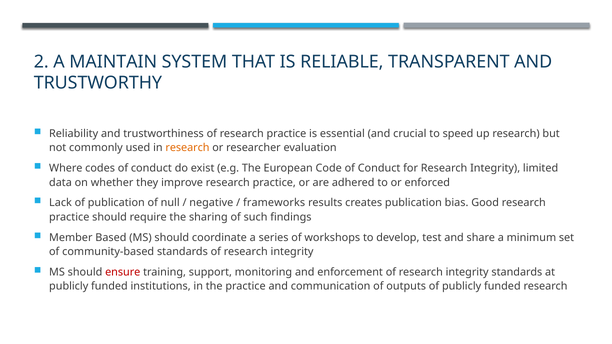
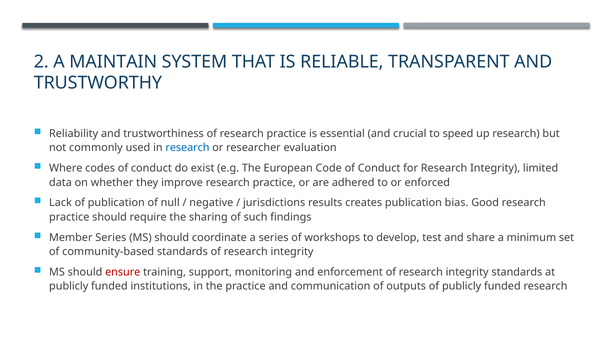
research at (187, 148) colour: orange -> blue
frameworks: frameworks -> jurisdictions
Member Based: Based -> Series
